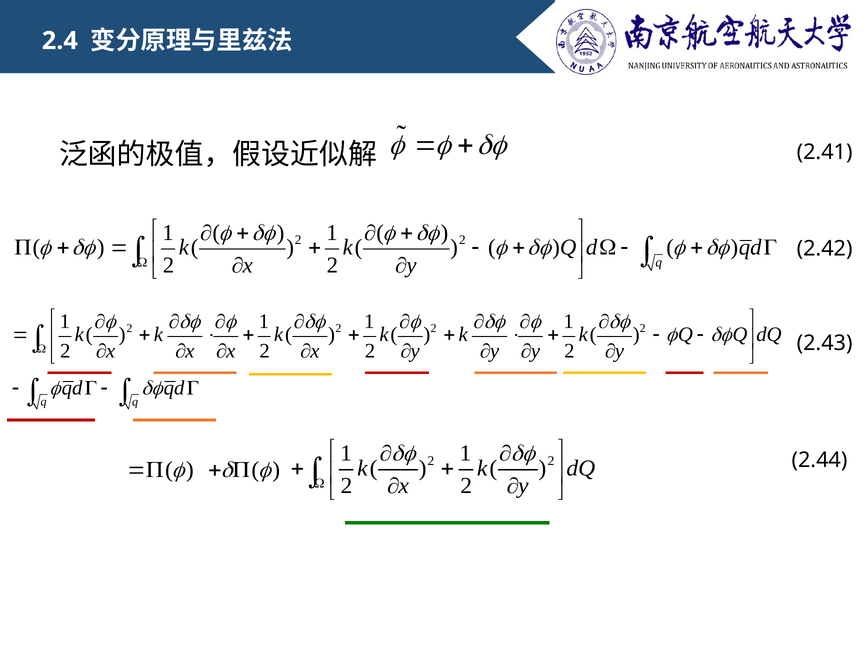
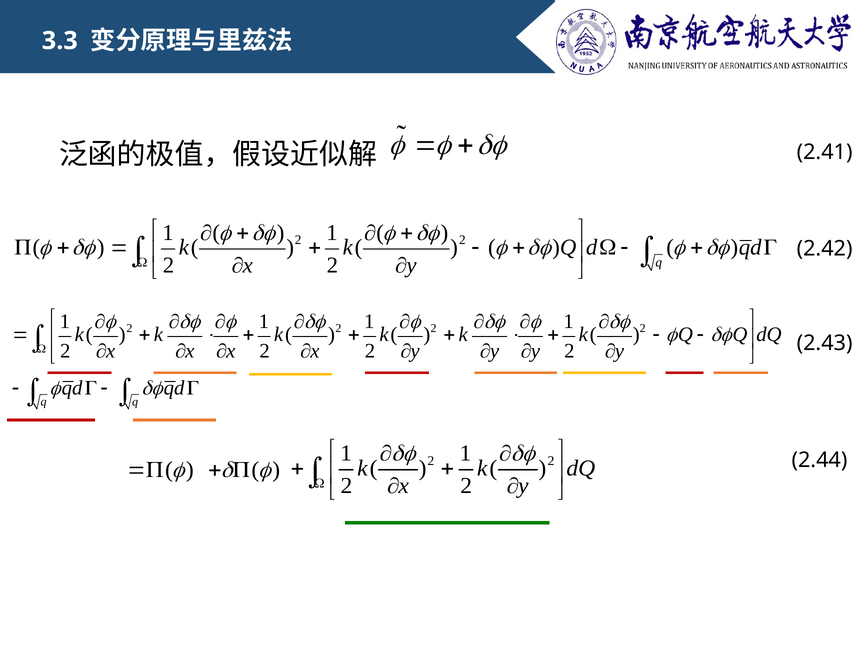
2.4: 2.4 -> 3.3
